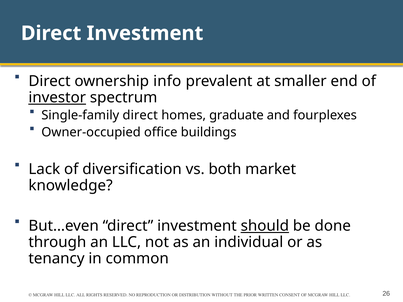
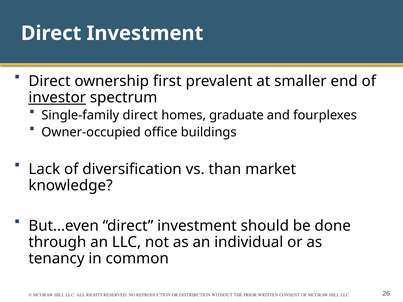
info: info -> first
both: both -> than
should underline: present -> none
